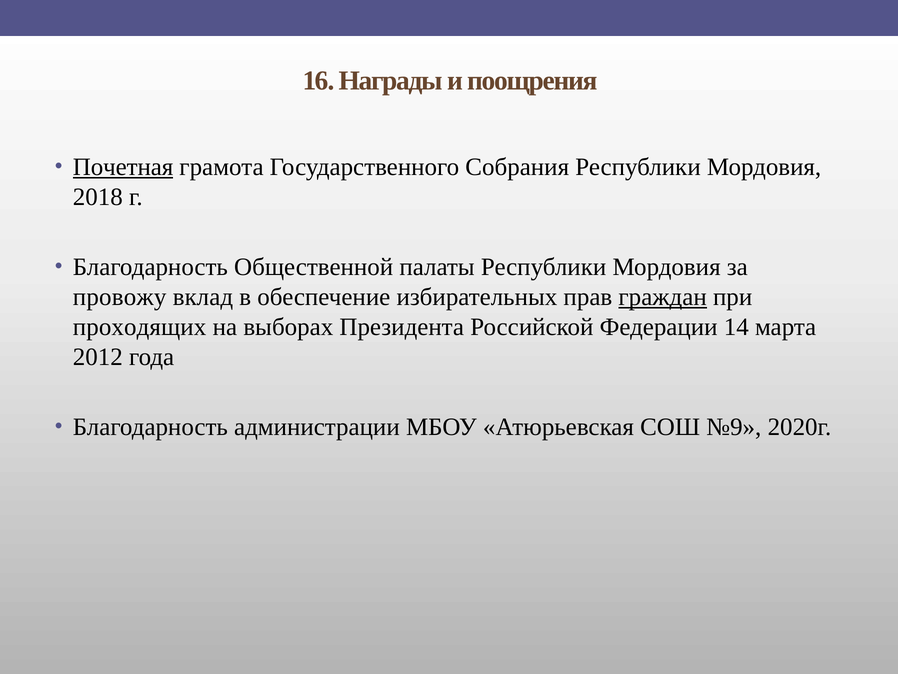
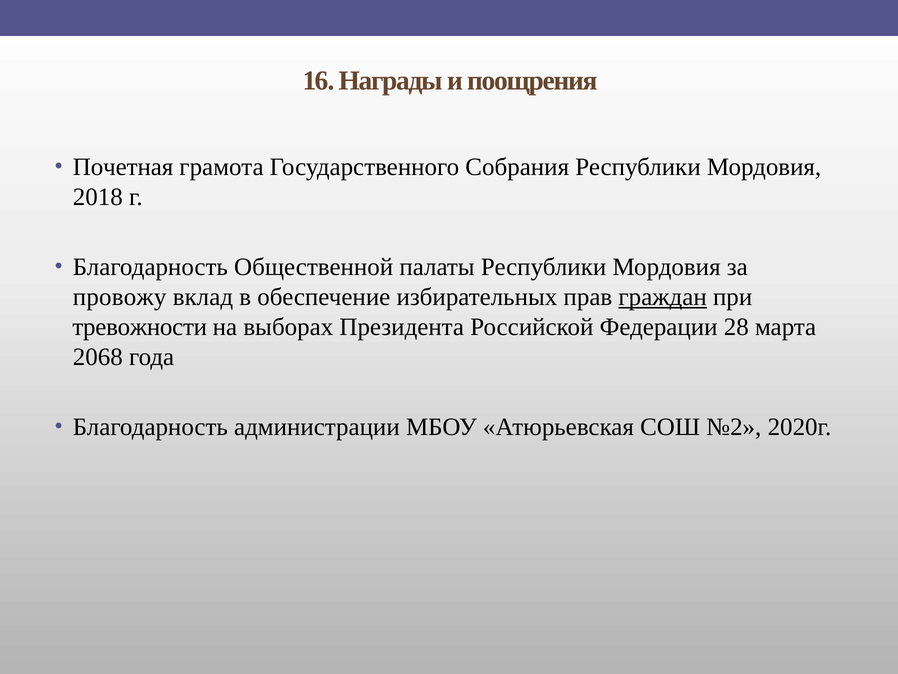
Почетная underline: present -> none
проходящих: проходящих -> тревожности
14: 14 -> 28
2012: 2012 -> 2068
№9: №9 -> №2
